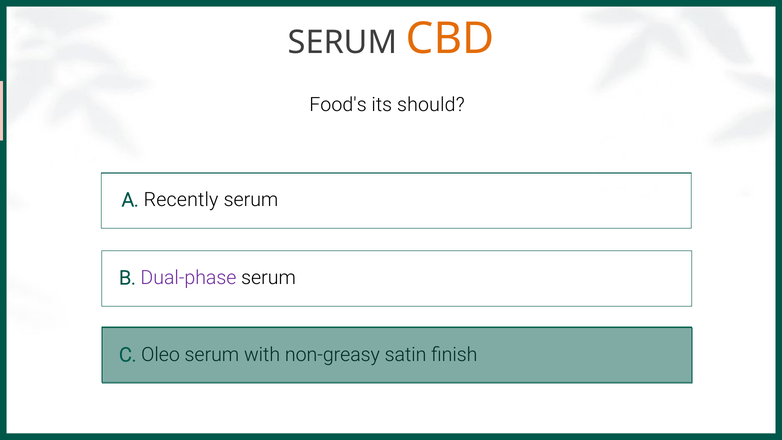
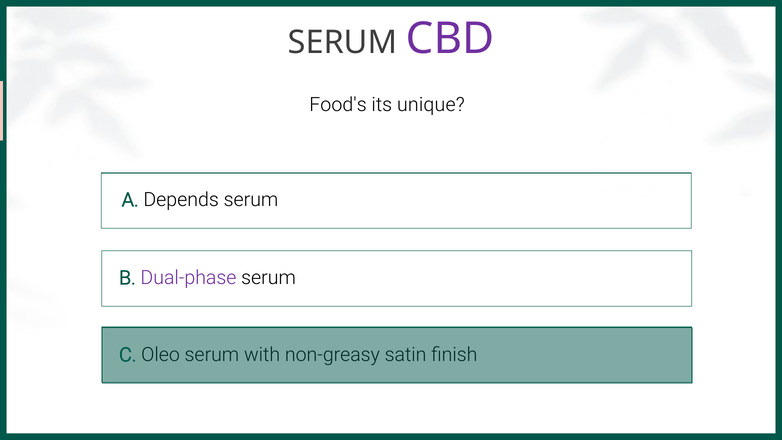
CBD colour: orange -> purple
should: should -> unique
Recently: Recently -> Depends
